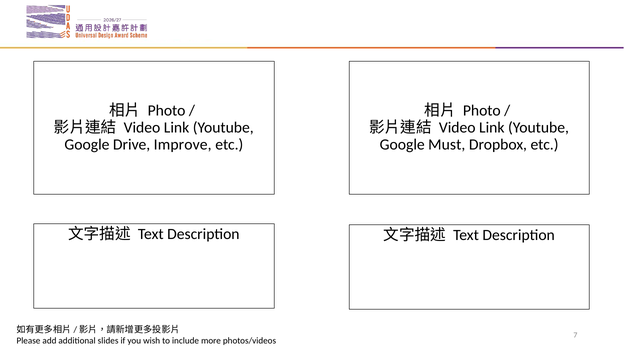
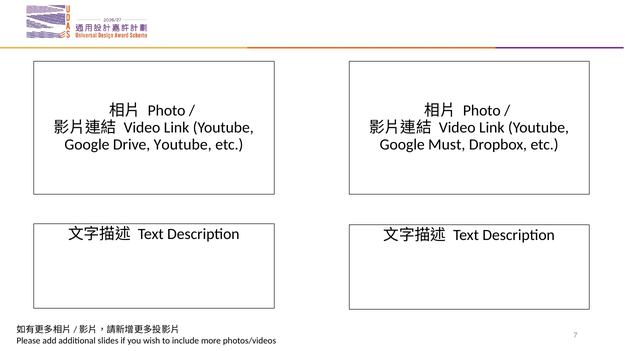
Drive Improve: Improve -> Youtube
